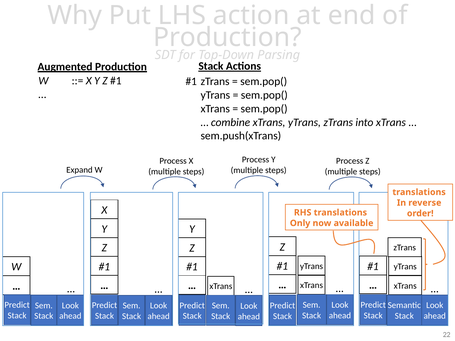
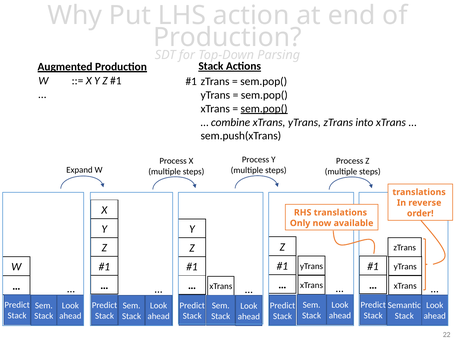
sem.pop( at (264, 109) underline: none -> present
